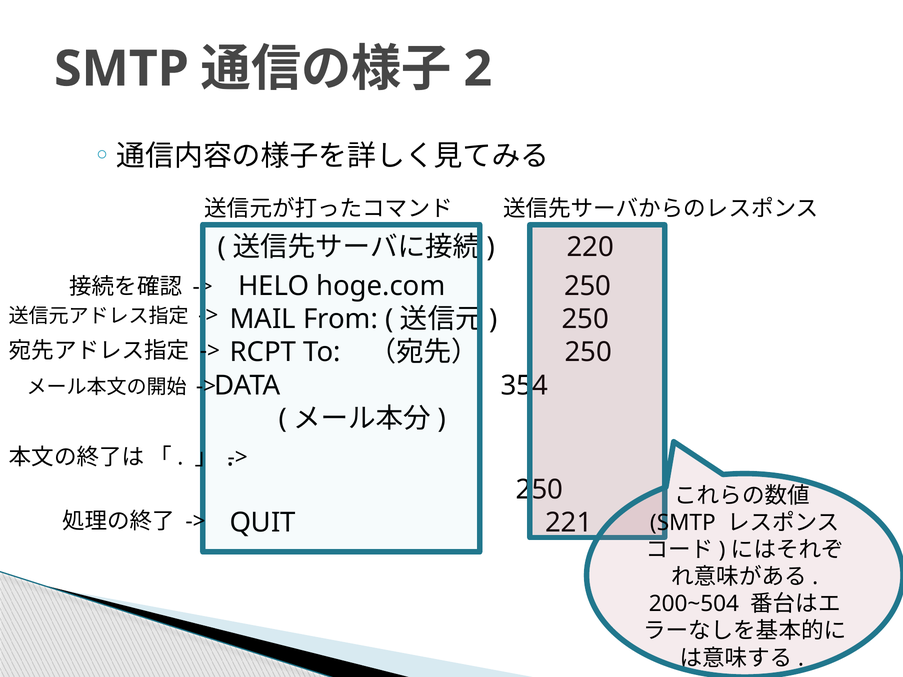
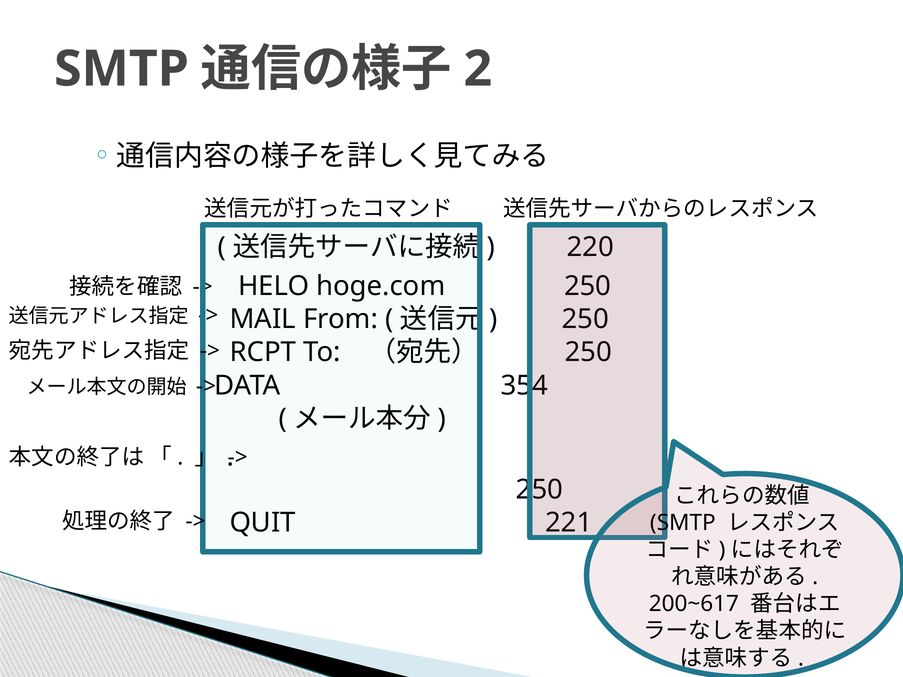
200~504: 200~504 -> 200~617
